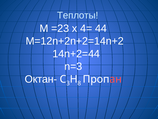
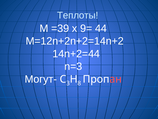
=23: =23 -> =39
4=: 4= -> 9=
Октан-: Октан- -> Могут-
